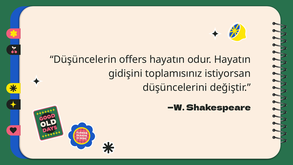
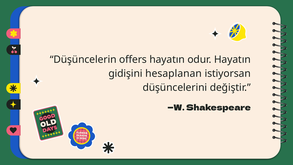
toplamısınız: toplamısınız -> hesaplanan
